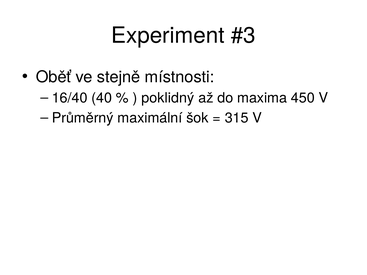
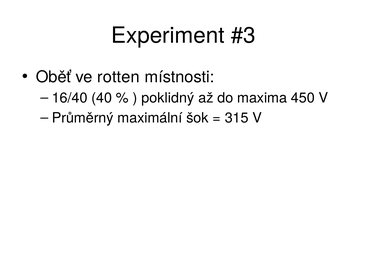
stejně: stejně -> rotten
